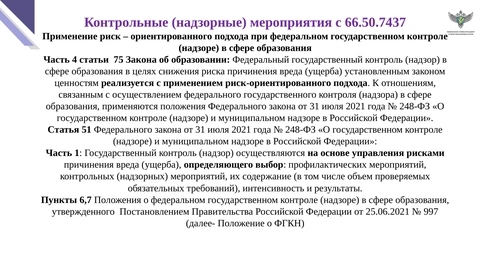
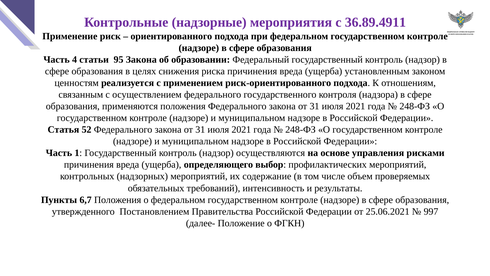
66.50.7437: 66.50.7437 -> 36.89.4911
75: 75 -> 95
51: 51 -> 52
